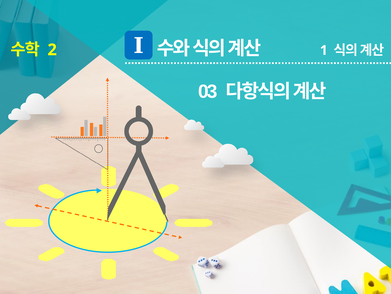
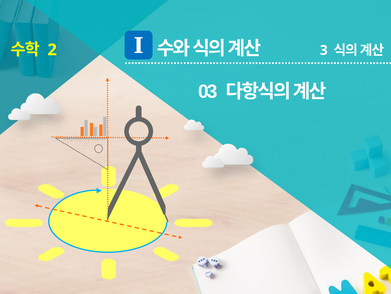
1: 1 -> 3
